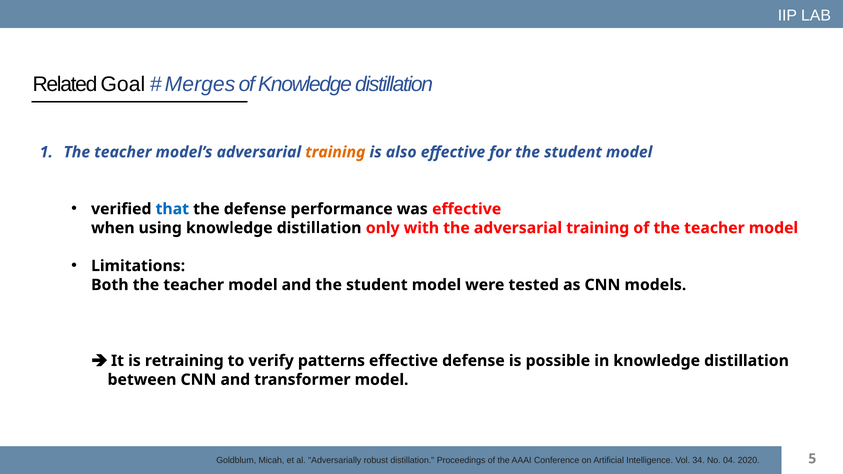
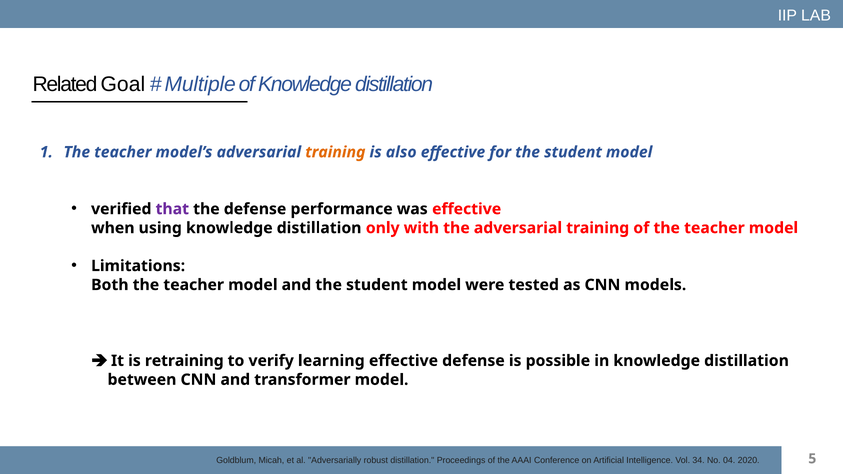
Merges: Merges -> Multiple
that colour: blue -> purple
patterns: patterns -> learning
